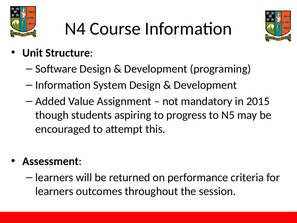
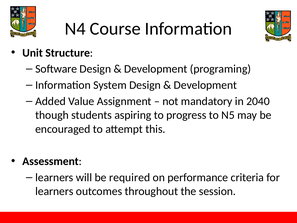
2015: 2015 -> 2040
returned: returned -> required
